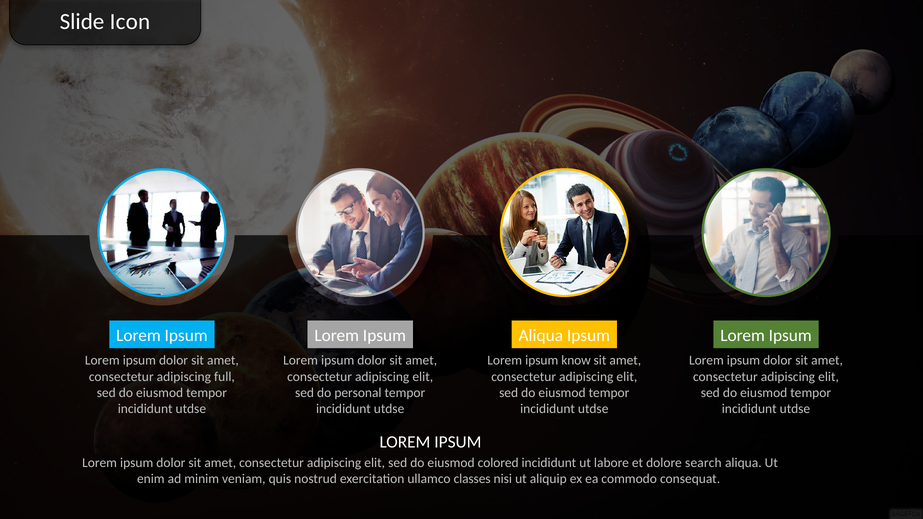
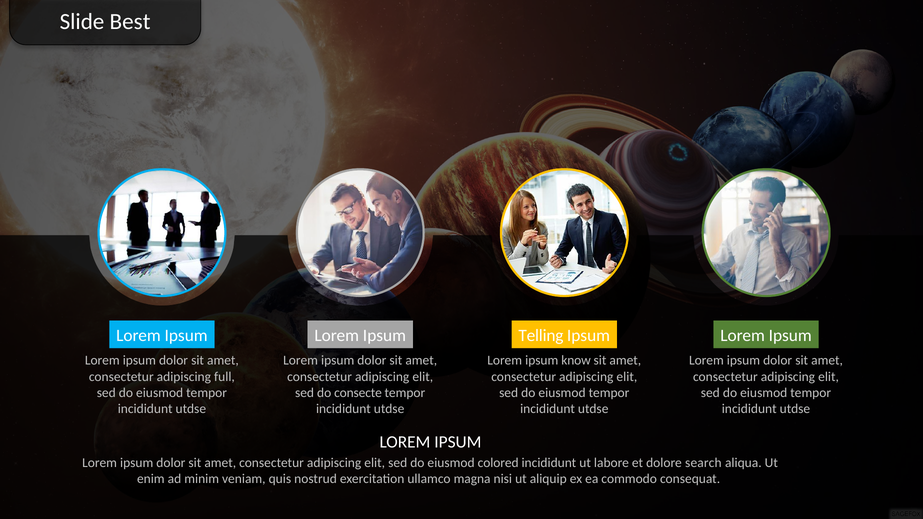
Icon: Icon -> Best
Aliqua at (541, 336): Aliqua -> Telling
personal: personal -> consecte
classes: classes -> magna
